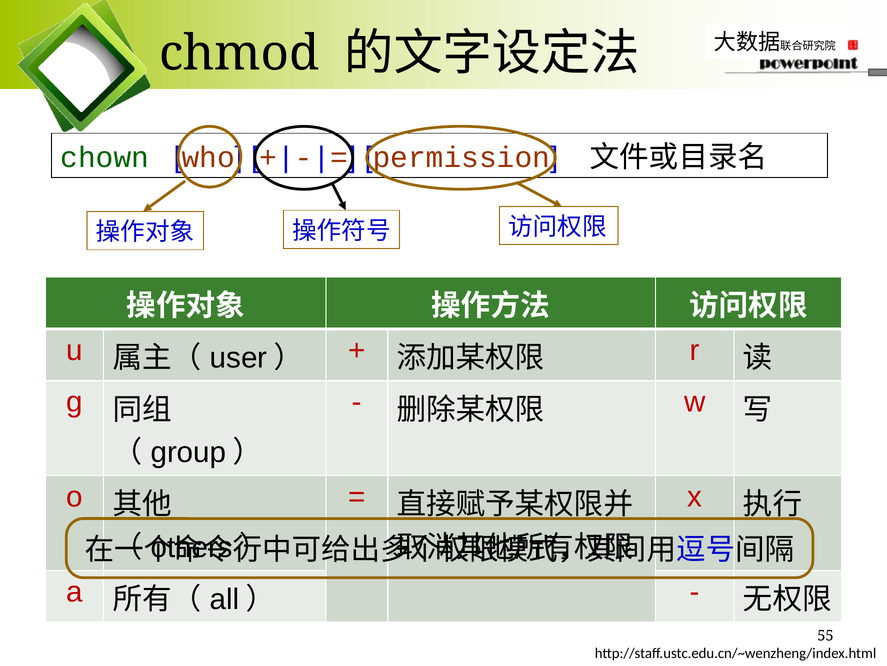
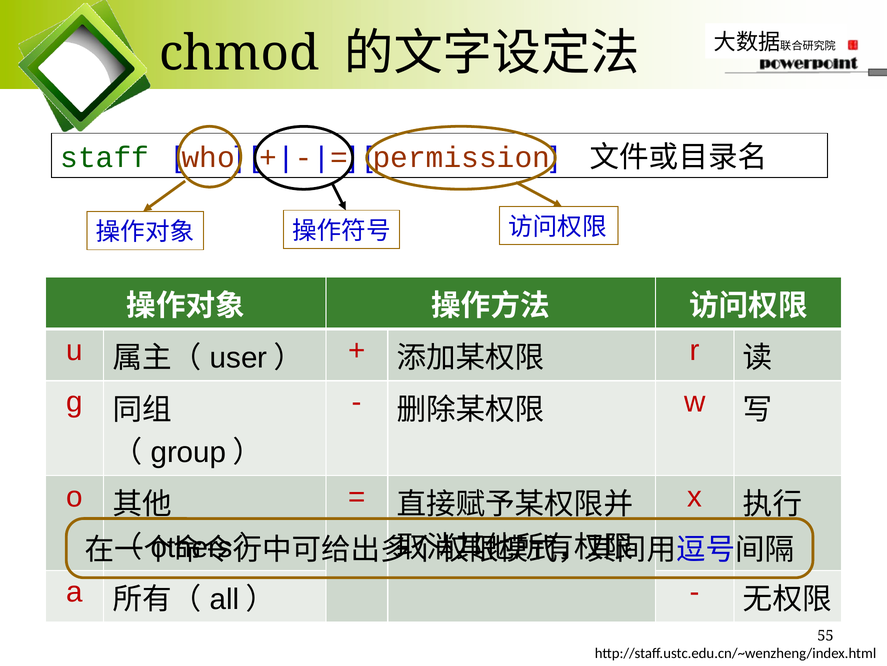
chown: chown -> staff
